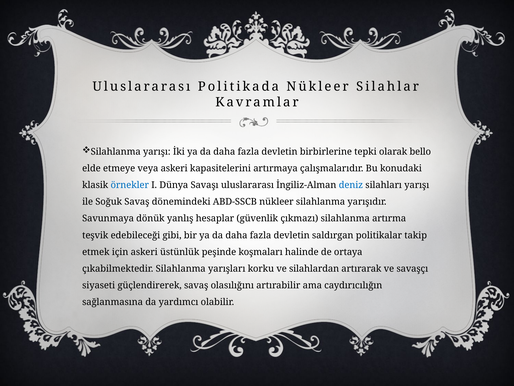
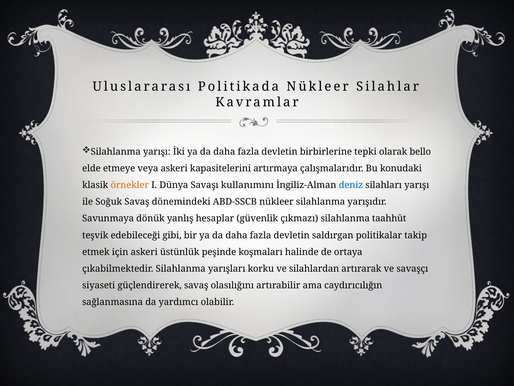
örnekler colour: blue -> orange
Savaşı uluslararası: uluslararası -> kullanımını
artırma: artırma -> taahhüt
